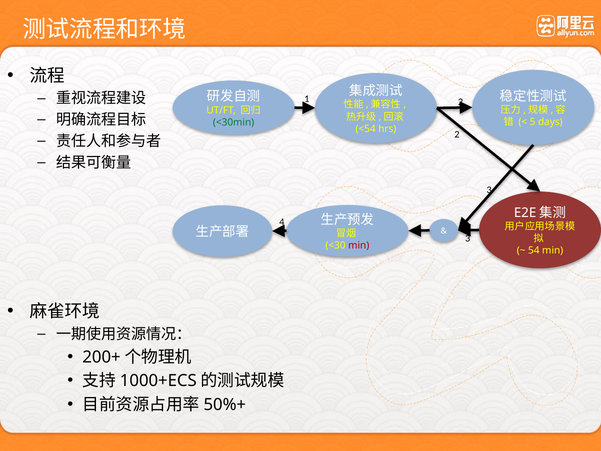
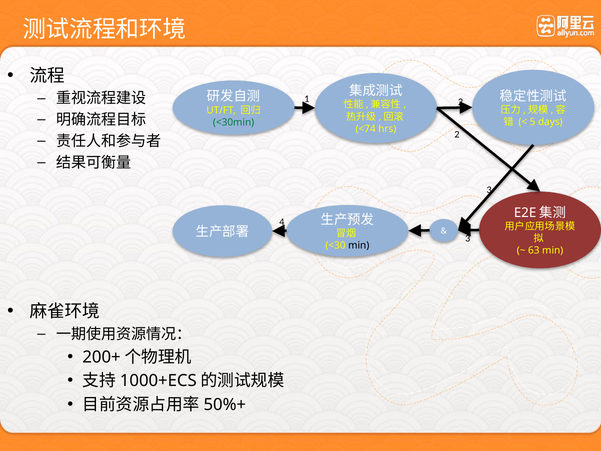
<54: <54 -> <74
min at (359, 245) colour: red -> black
54: 54 -> 63
